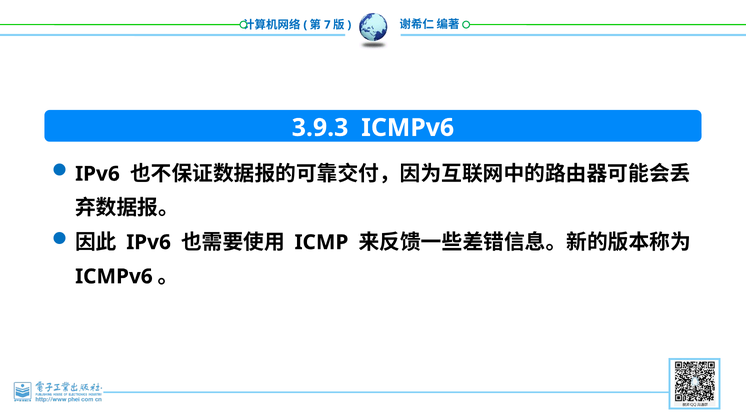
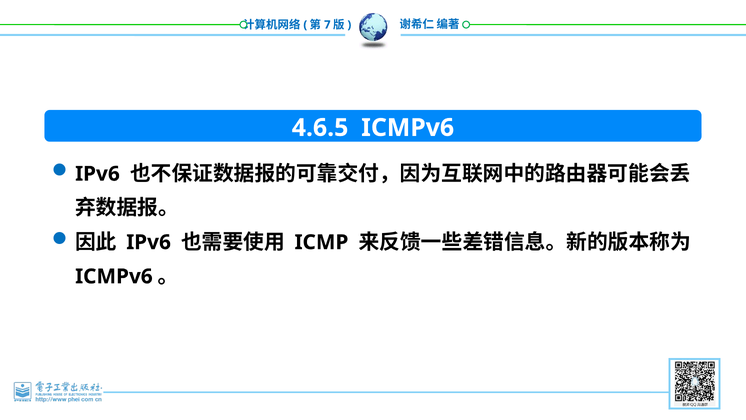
3.9.3: 3.9.3 -> 4.6.5
